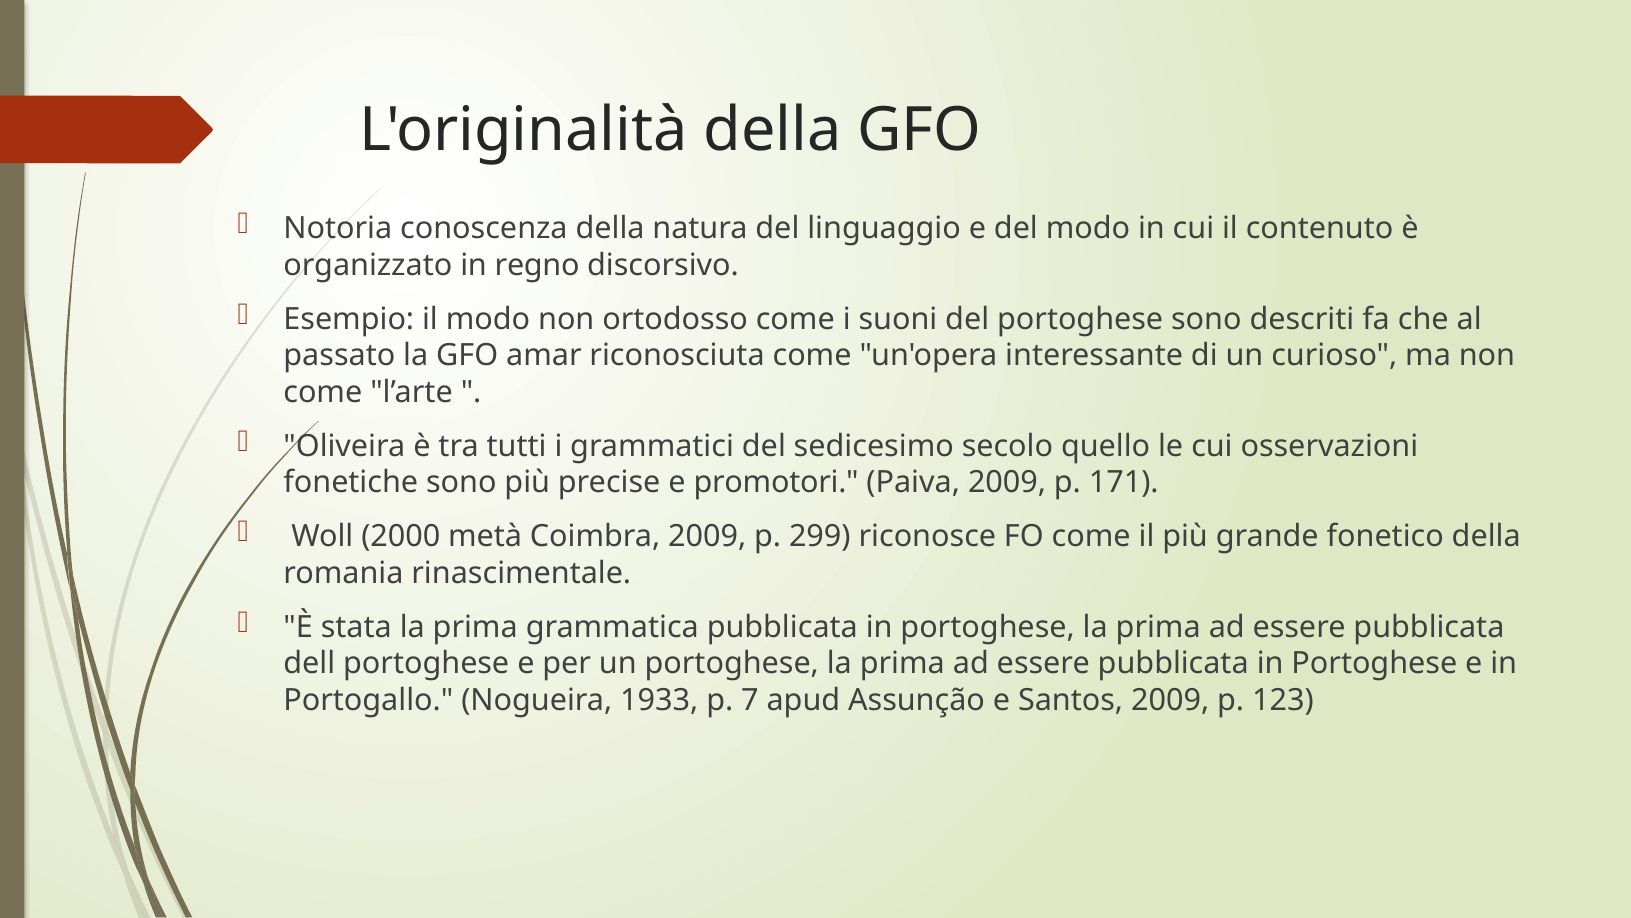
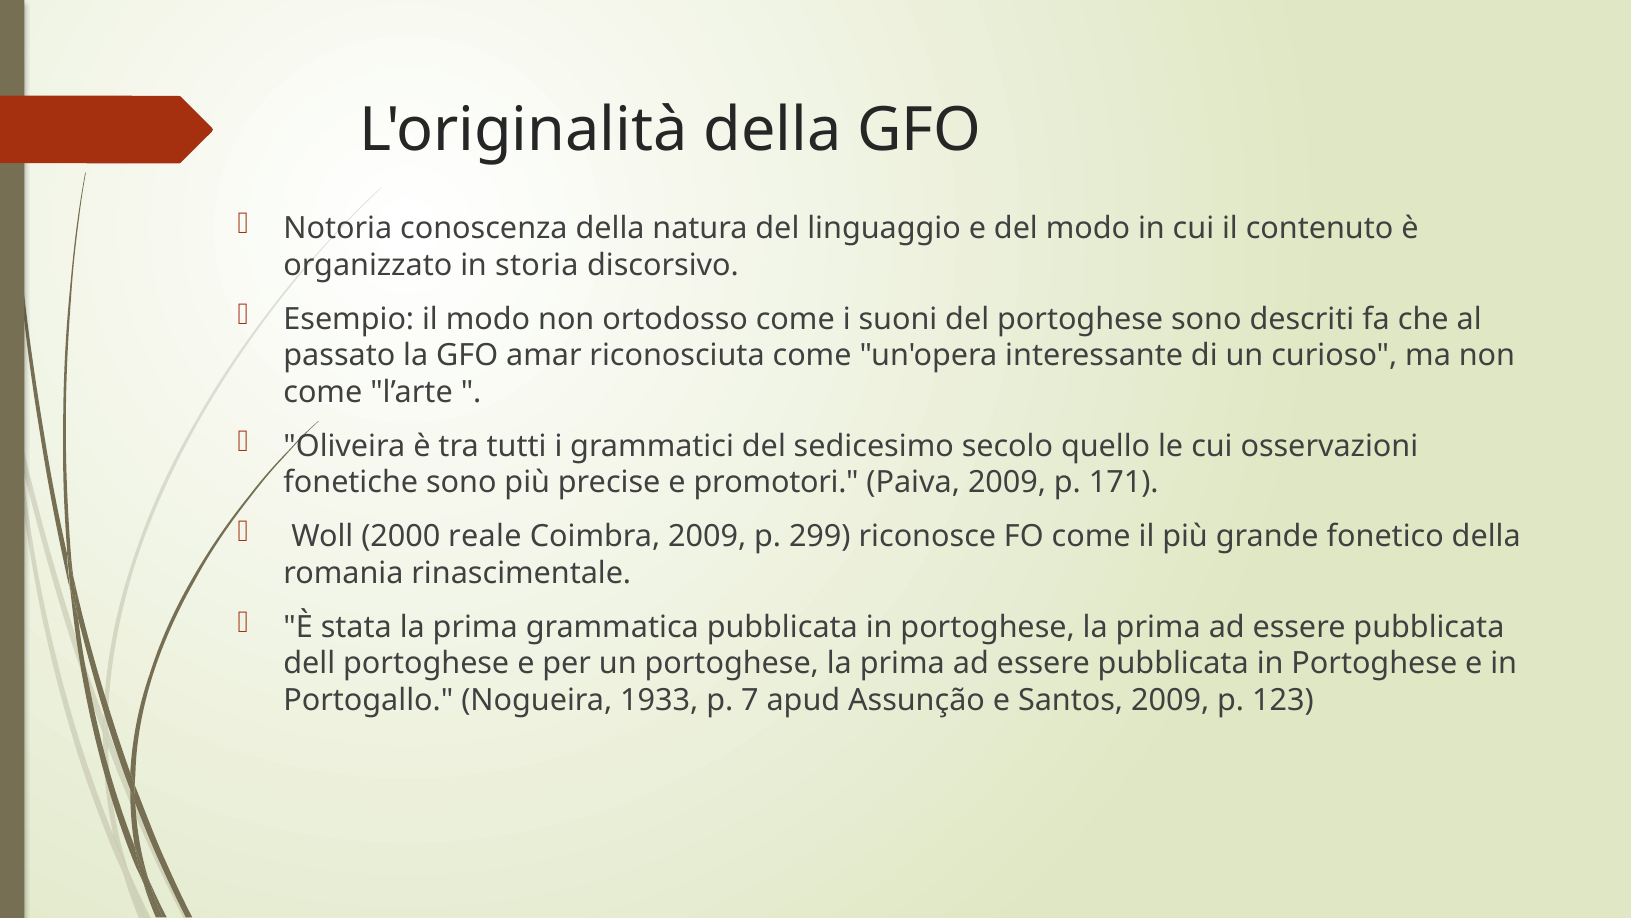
regno: regno -> storia
metà: metà -> reale
